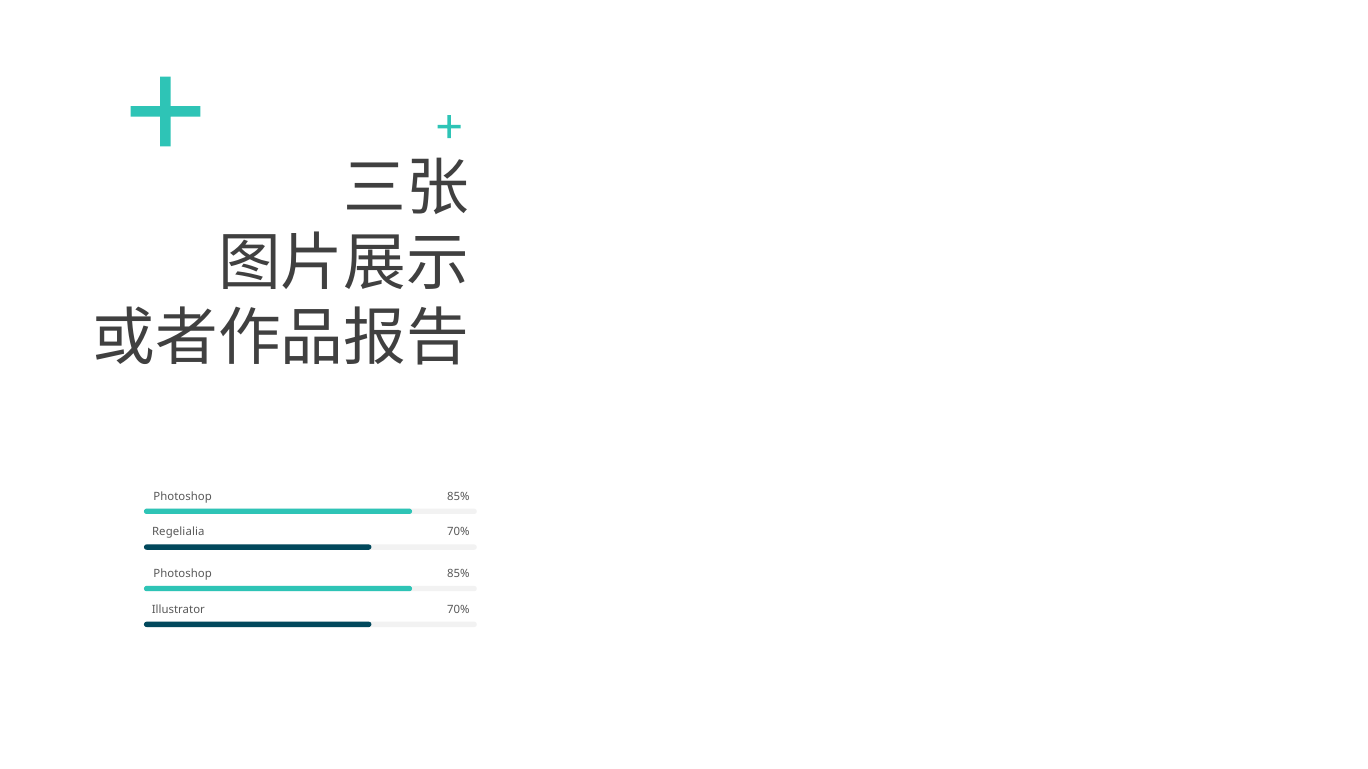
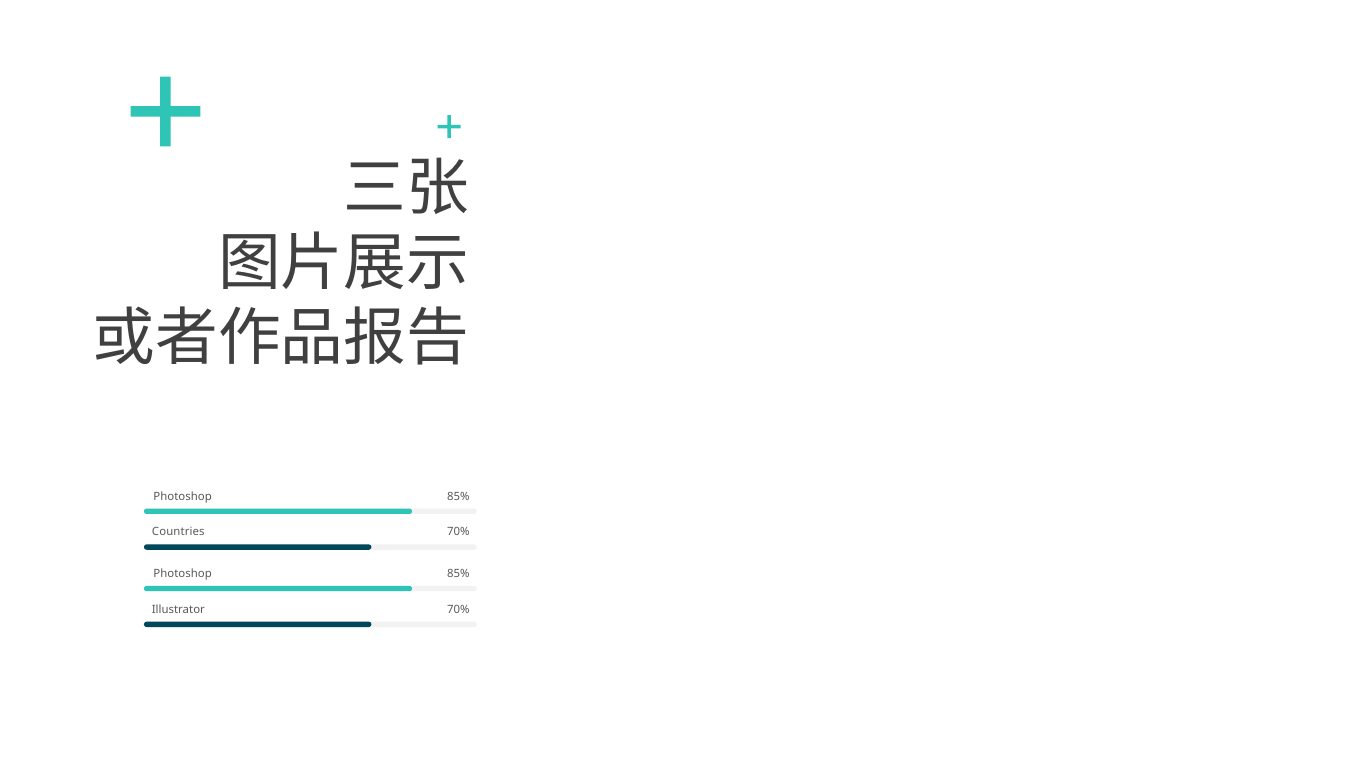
Regelialia: Regelialia -> Countries
